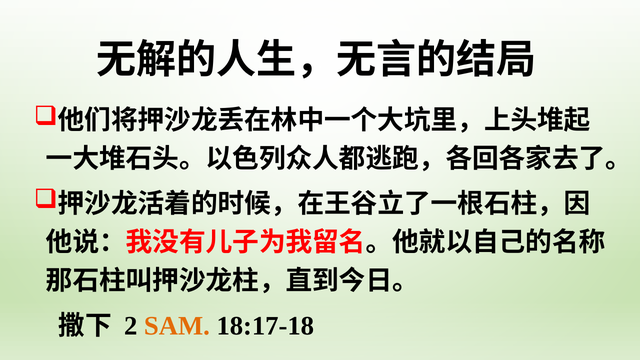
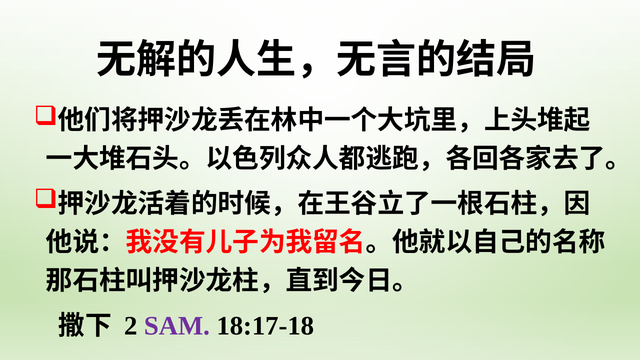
SAM colour: orange -> purple
